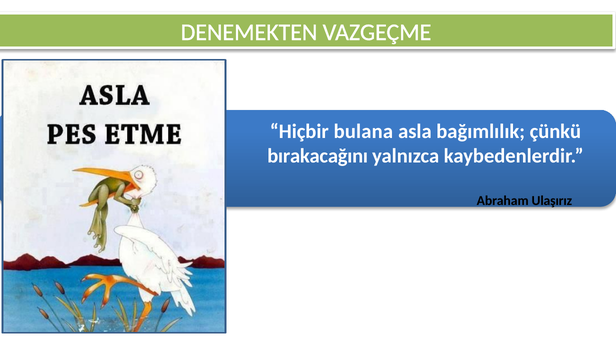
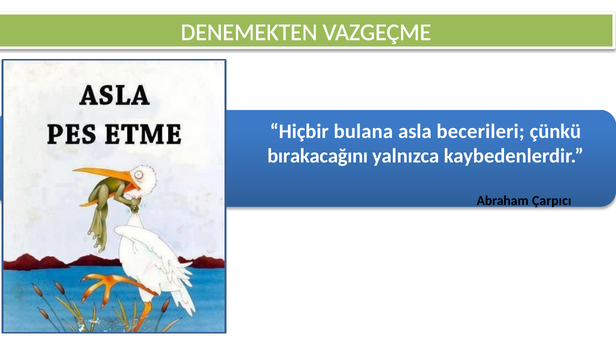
bağımlılık: bağımlılık -> becerileri
Ulaşırız: Ulaşırız -> Çarpıcı
